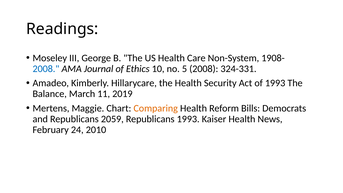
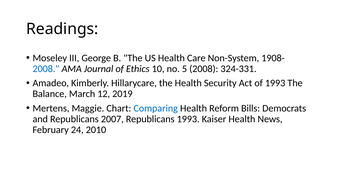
11: 11 -> 12
Comparing colour: orange -> blue
2059: 2059 -> 2007
